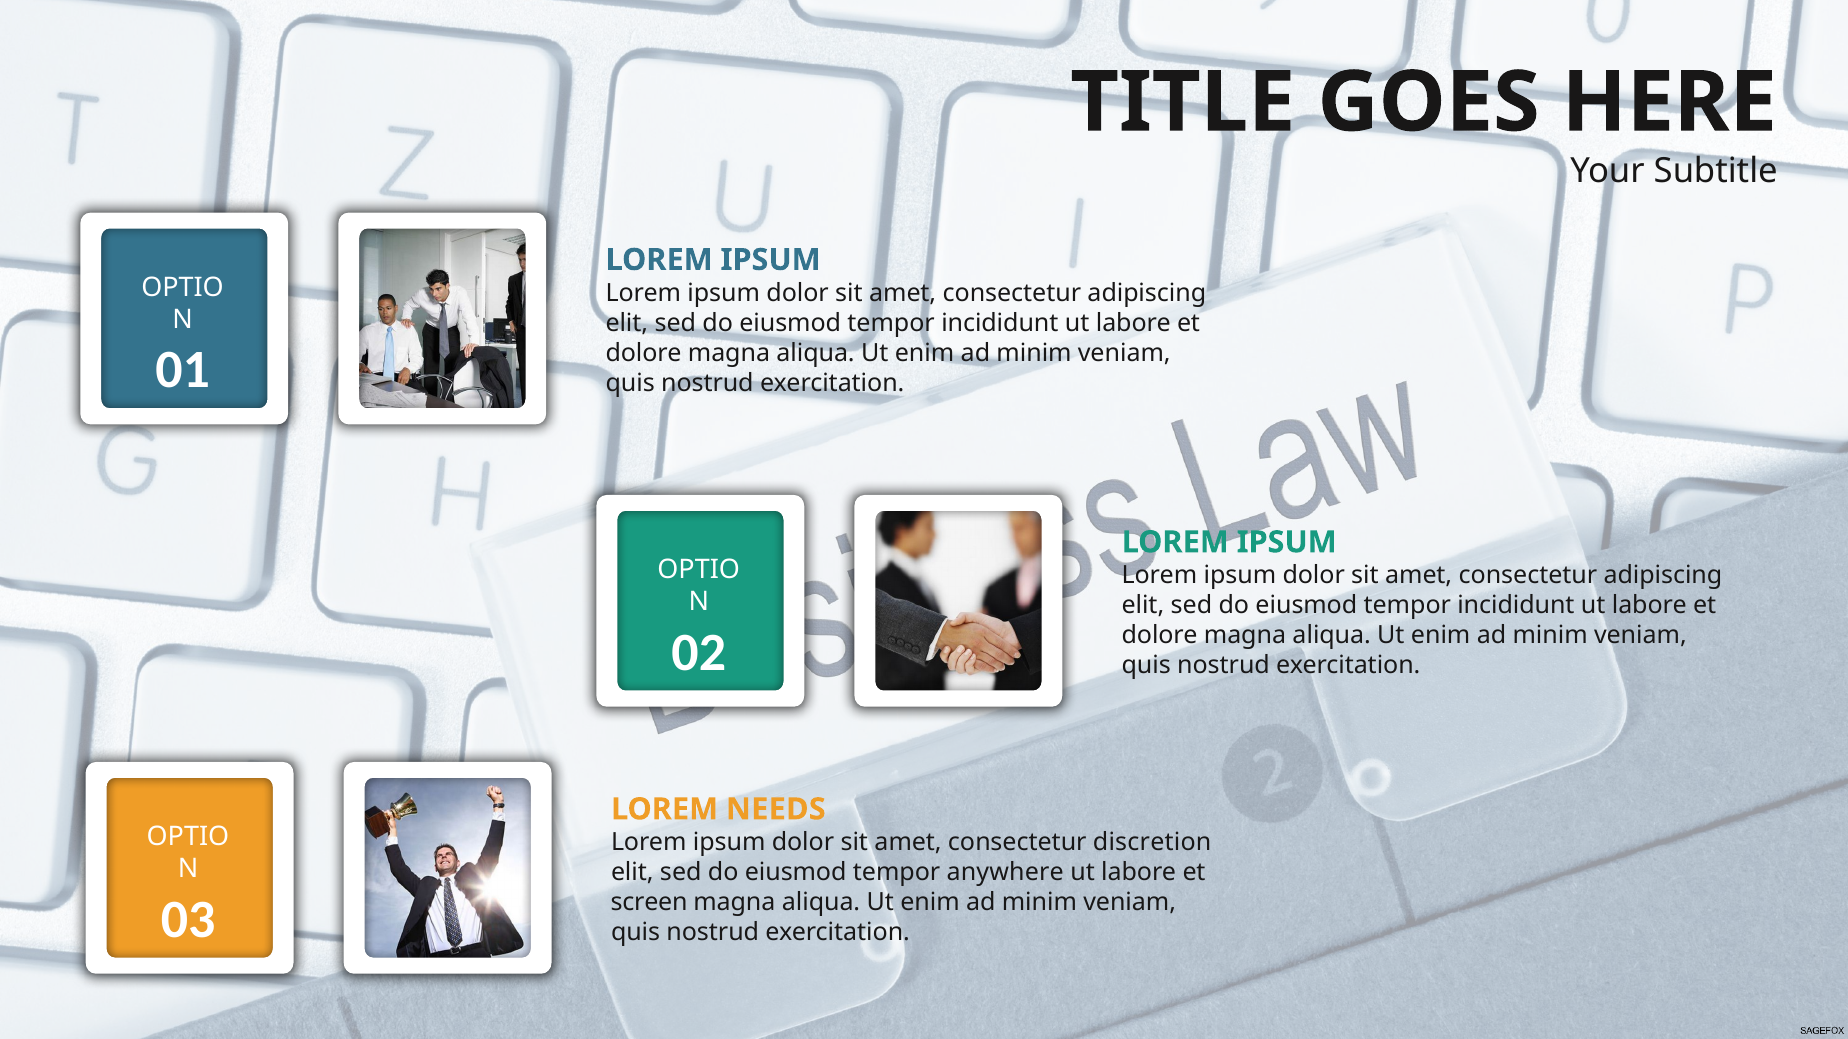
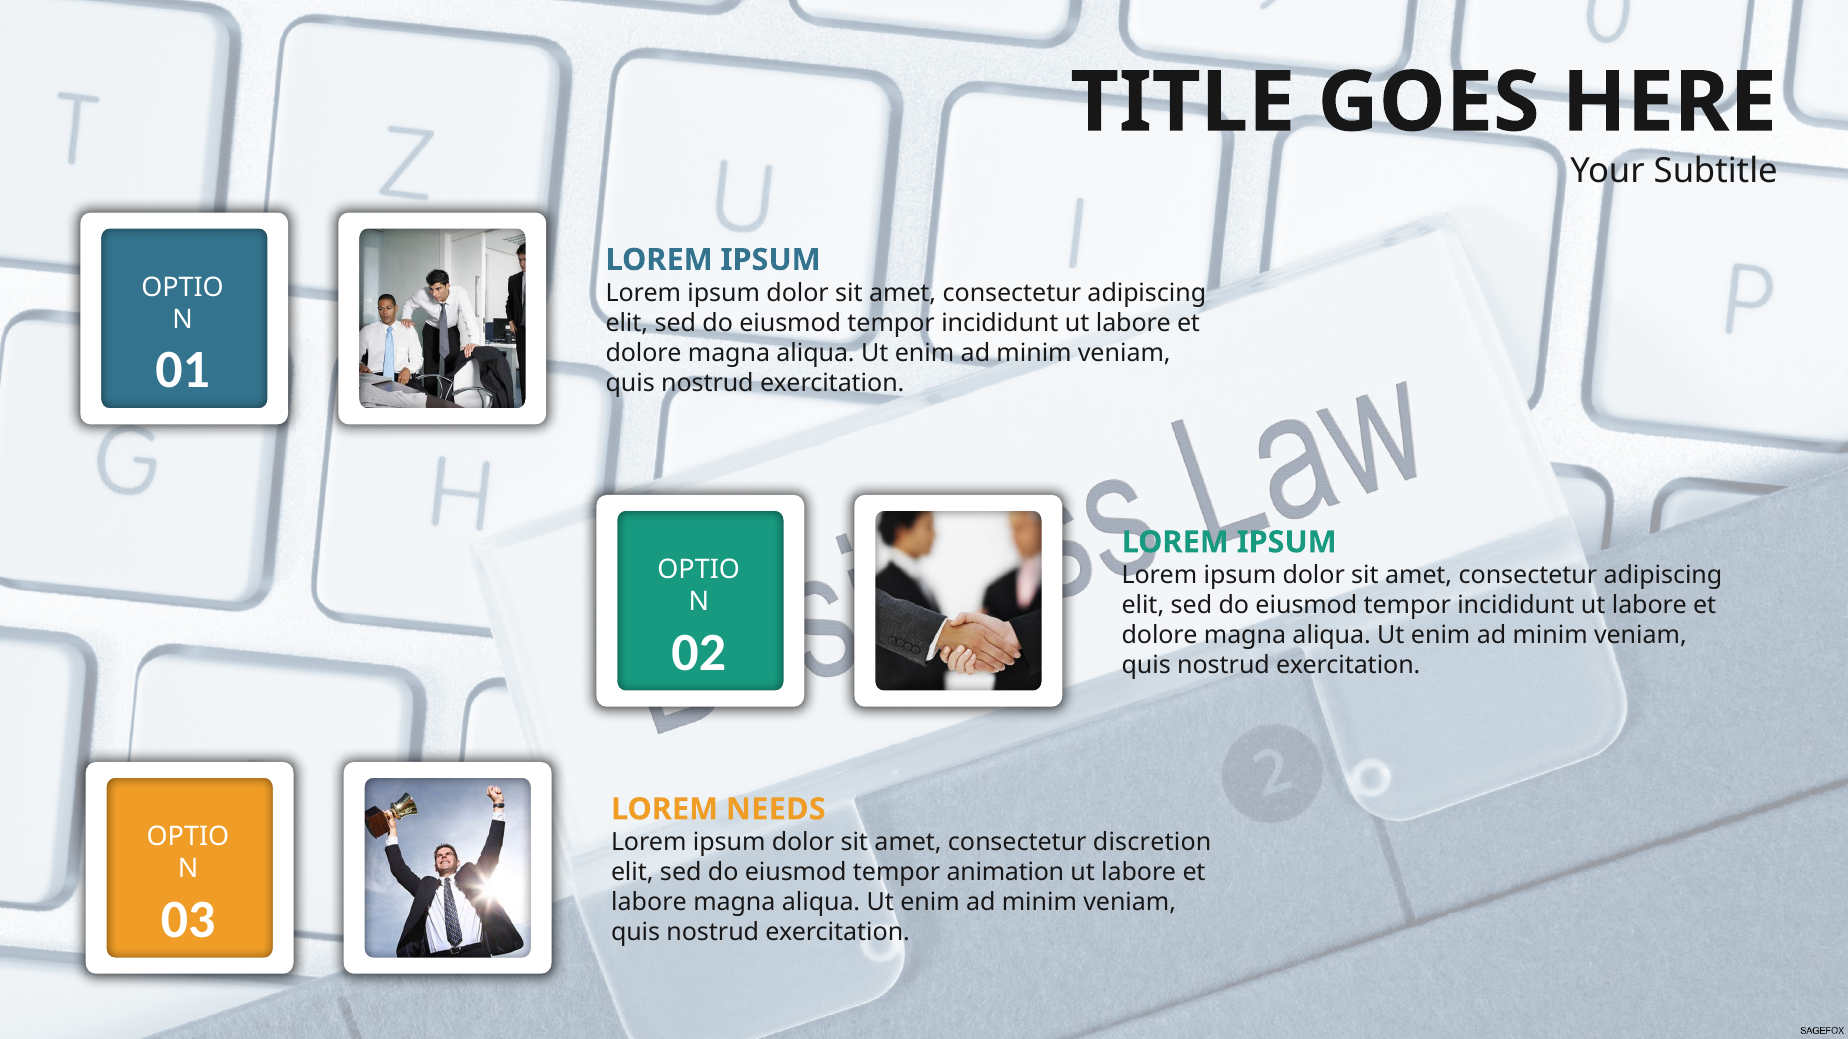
anywhere: anywhere -> animation
screen at (649, 903): screen -> labore
